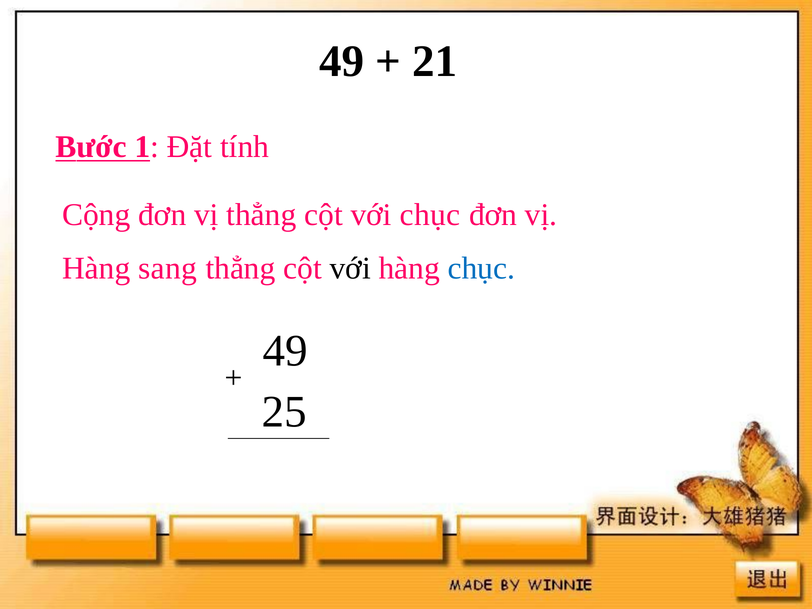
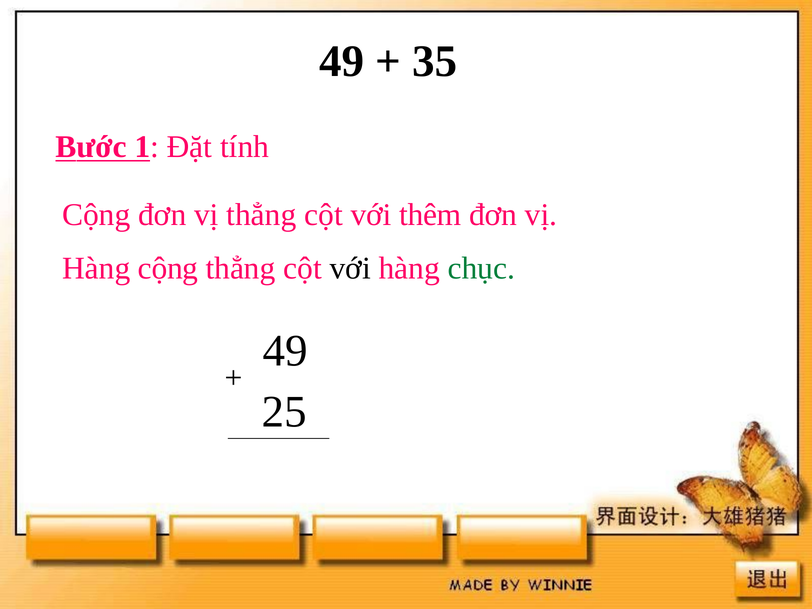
21: 21 -> 35
với chục: chục -> thêm
Hàng sang: sang -> cộng
chục at (481, 268) colour: blue -> green
